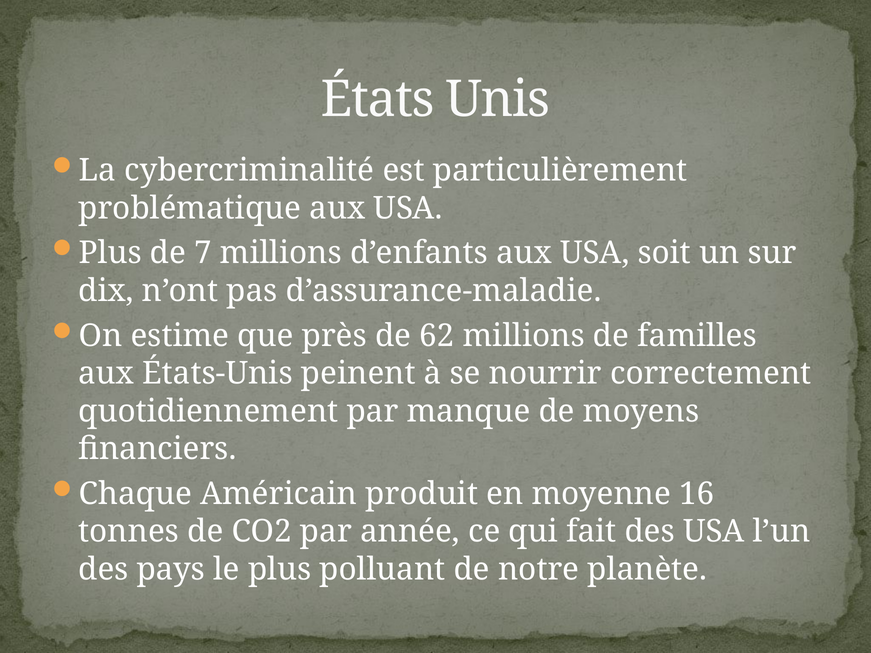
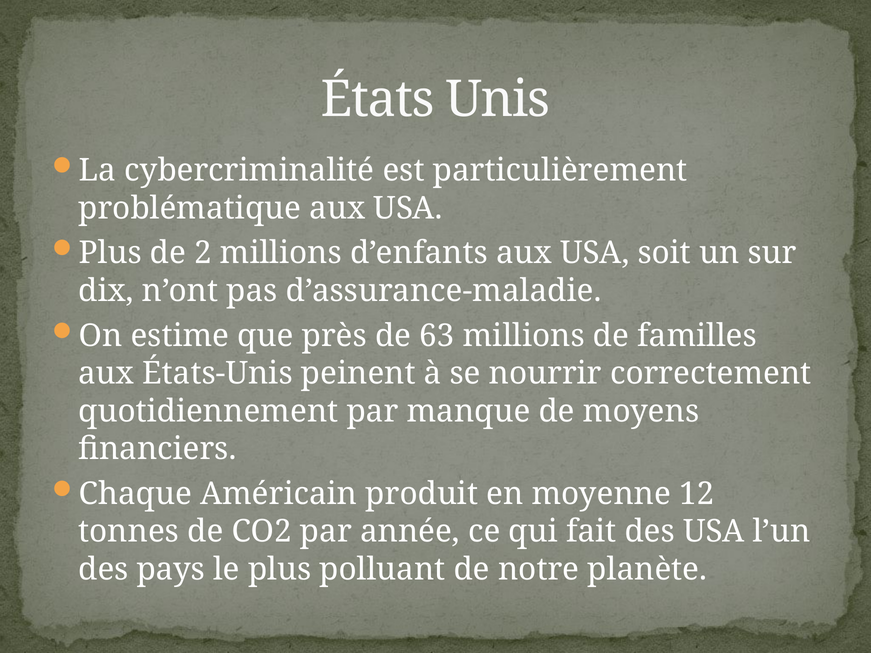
7: 7 -> 2
62: 62 -> 63
16: 16 -> 12
